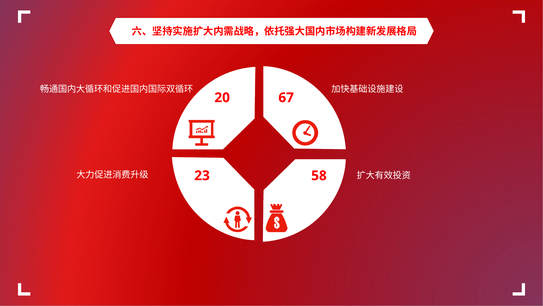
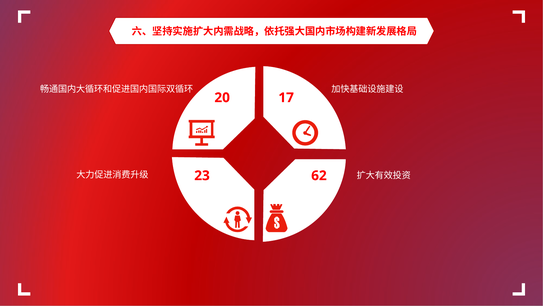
67: 67 -> 17
58: 58 -> 62
